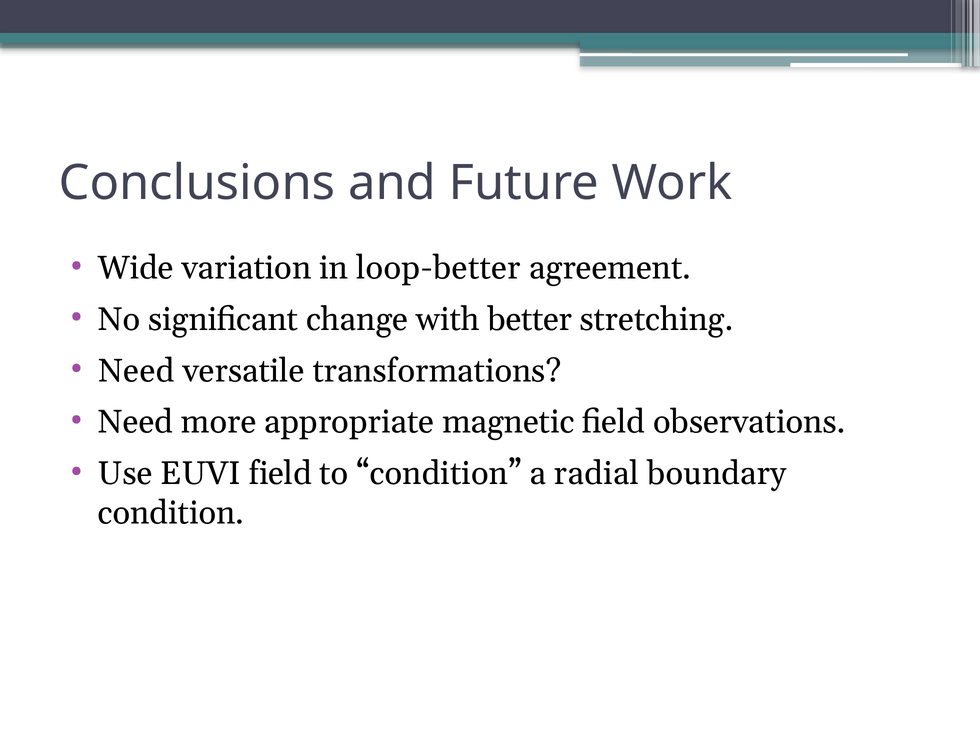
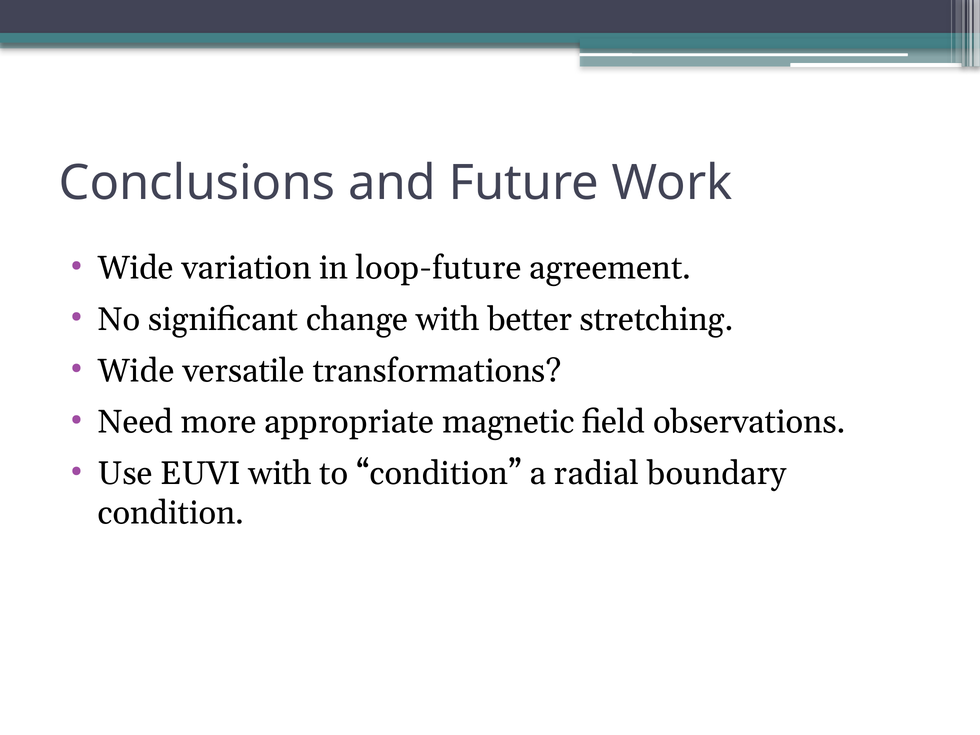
loop-better: loop-better -> loop-future
Need at (136, 371): Need -> Wide
EUVI field: field -> with
